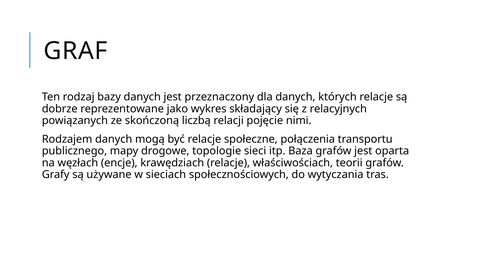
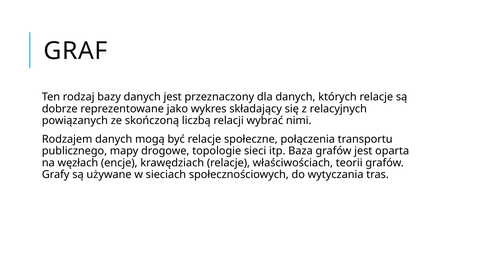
pojęcie: pojęcie -> wybrać
